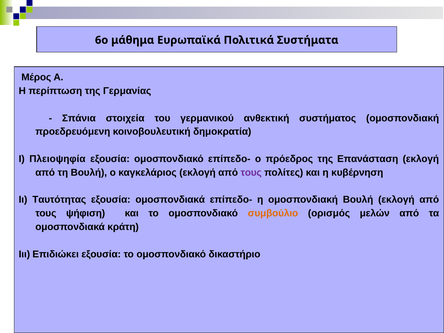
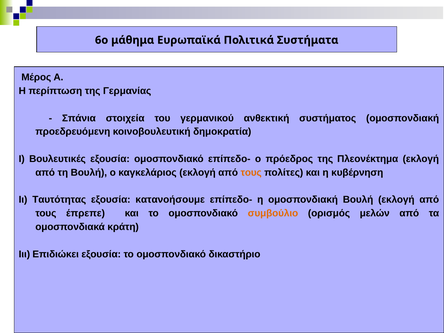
Πλειοψηφία: Πλειοψηφία -> Βουλευτικές
Επανάσταση: Επανάσταση -> Πλεονέκτημα
τους at (251, 173) colour: purple -> orange
εξουσία ομοσπονδιακά: ομοσπονδιακά -> κατανοήσουμε
ψήφιση: ψήφιση -> έπρεπε
